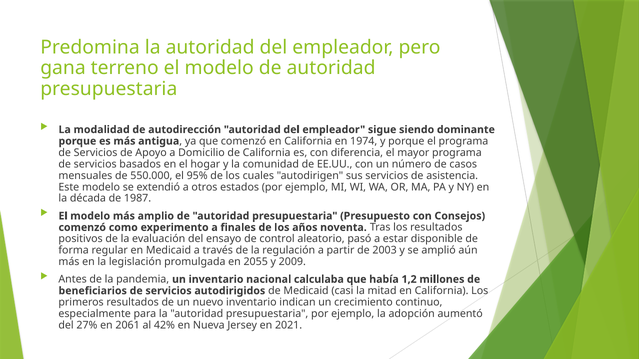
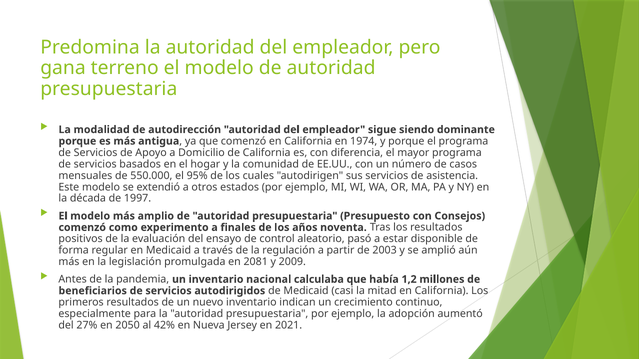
1987: 1987 -> 1997
2055: 2055 -> 2081
2061: 2061 -> 2050
